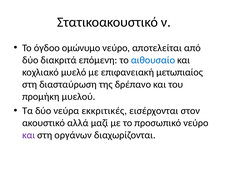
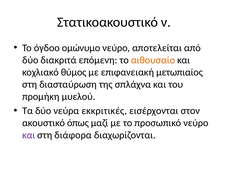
αιθουσαίο colour: blue -> orange
μυελό: μυελό -> θύμος
δρέπανο: δρέπανο -> σπλάχνα
αλλά: αλλά -> όπως
οργάνων: οργάνων -> διάφορα
